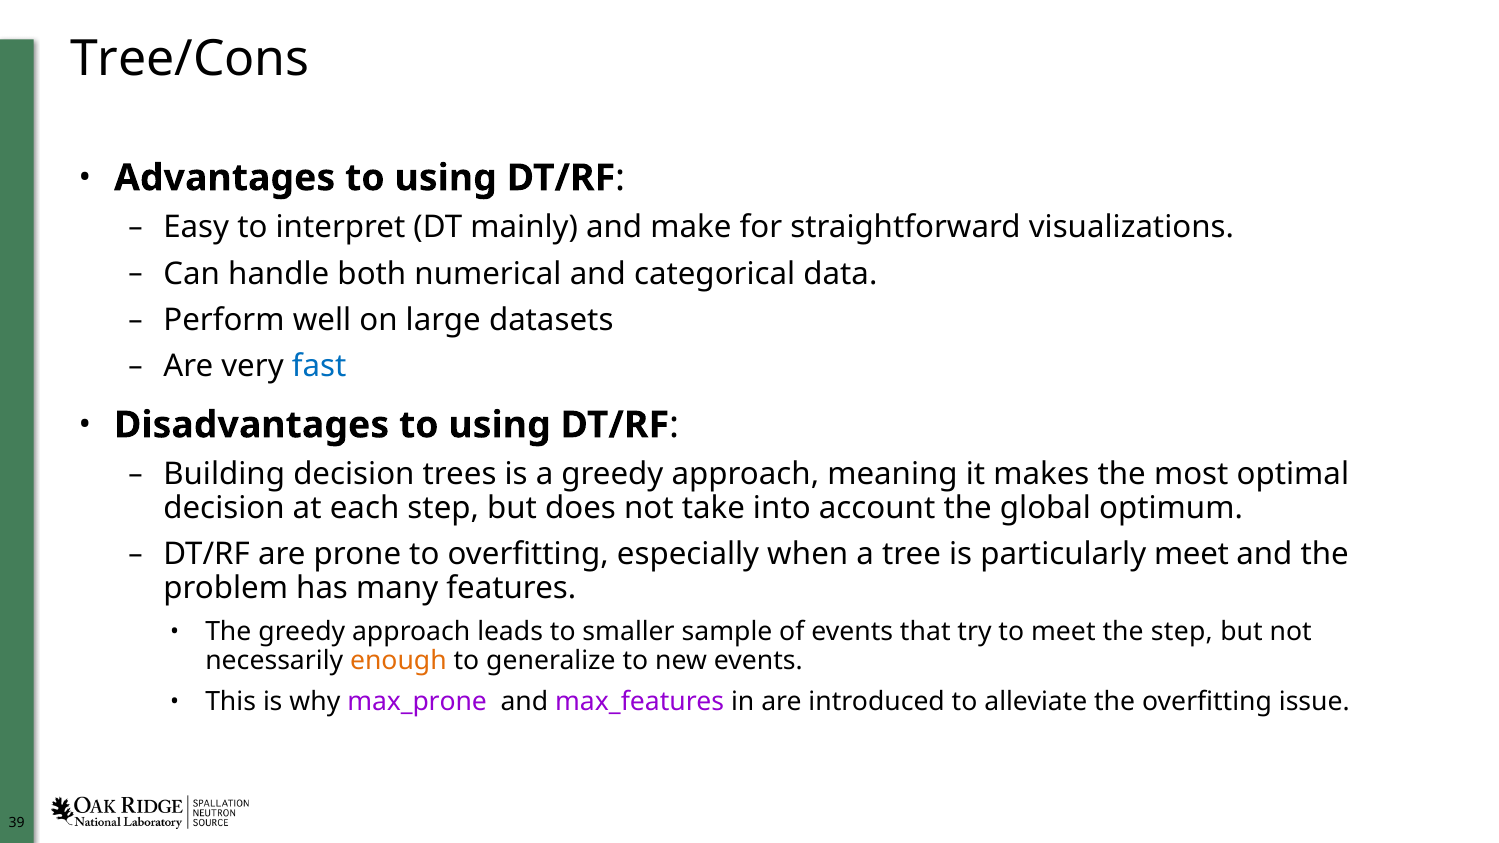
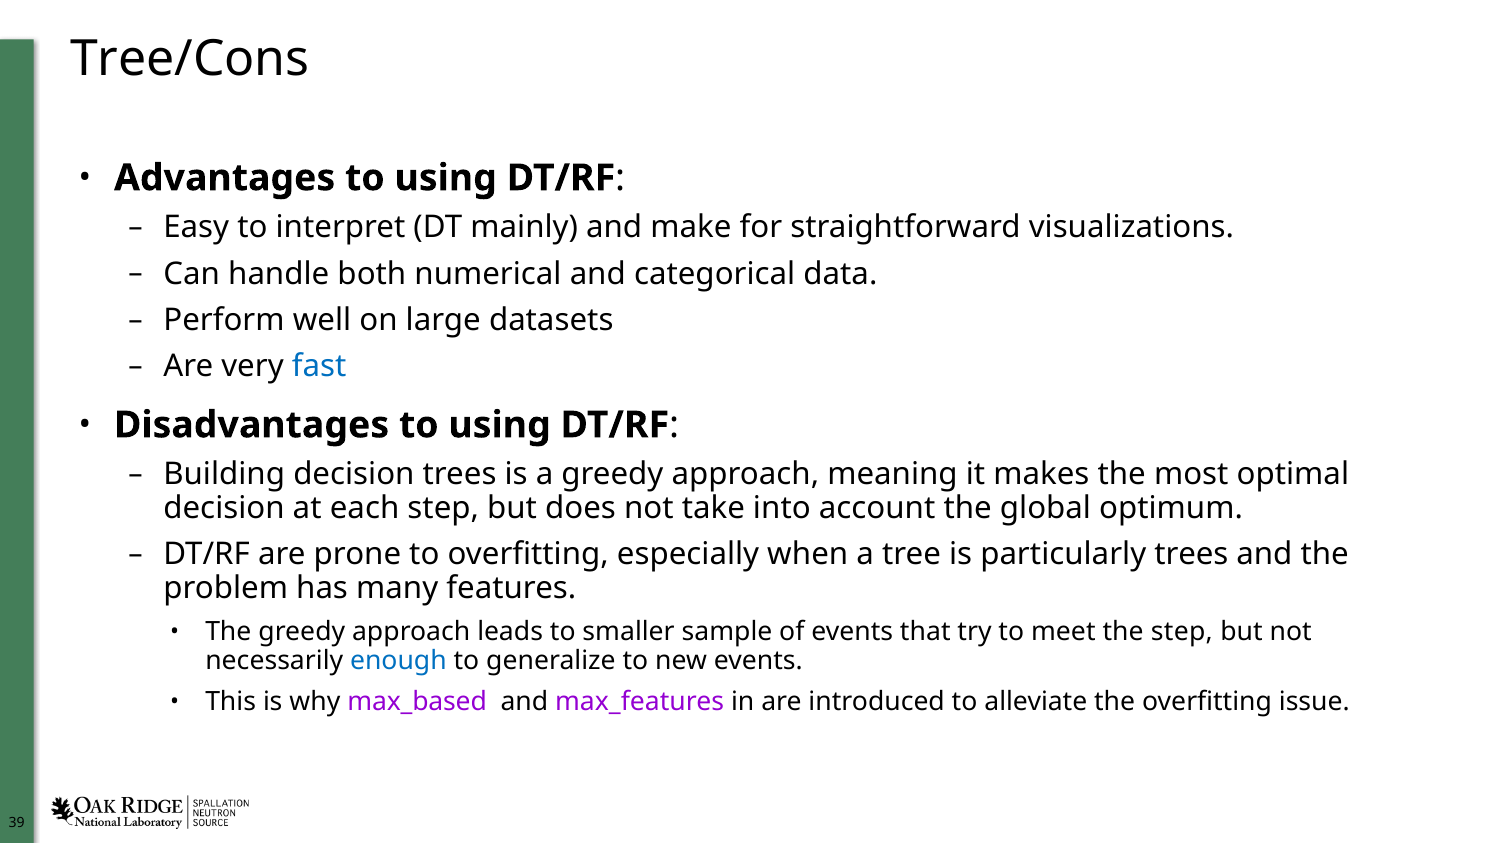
particularly meet: meet -> trees
enough colour: orange -> blue
max_prone: max_prone -> max_based
